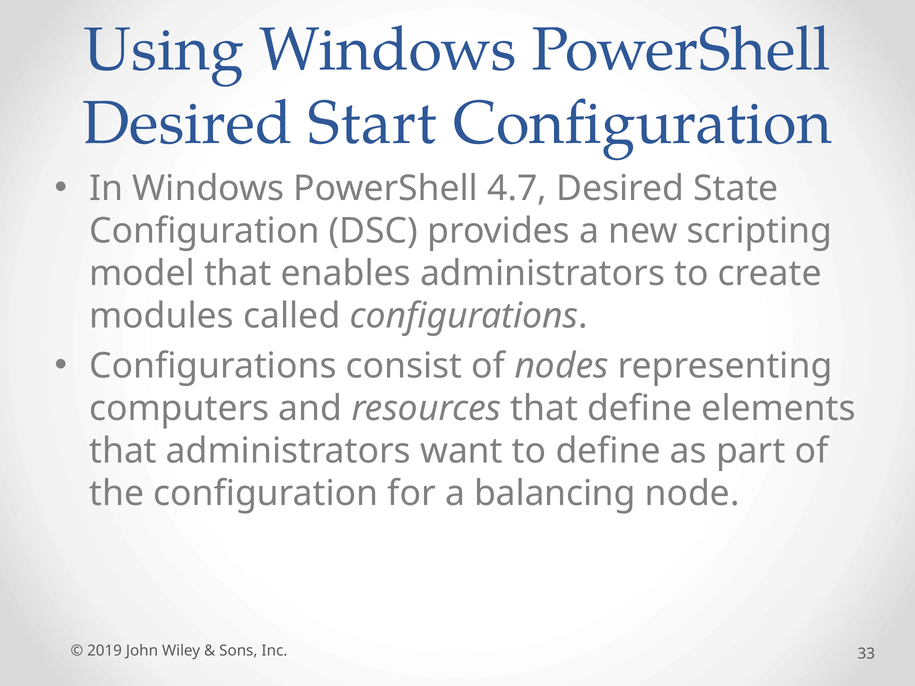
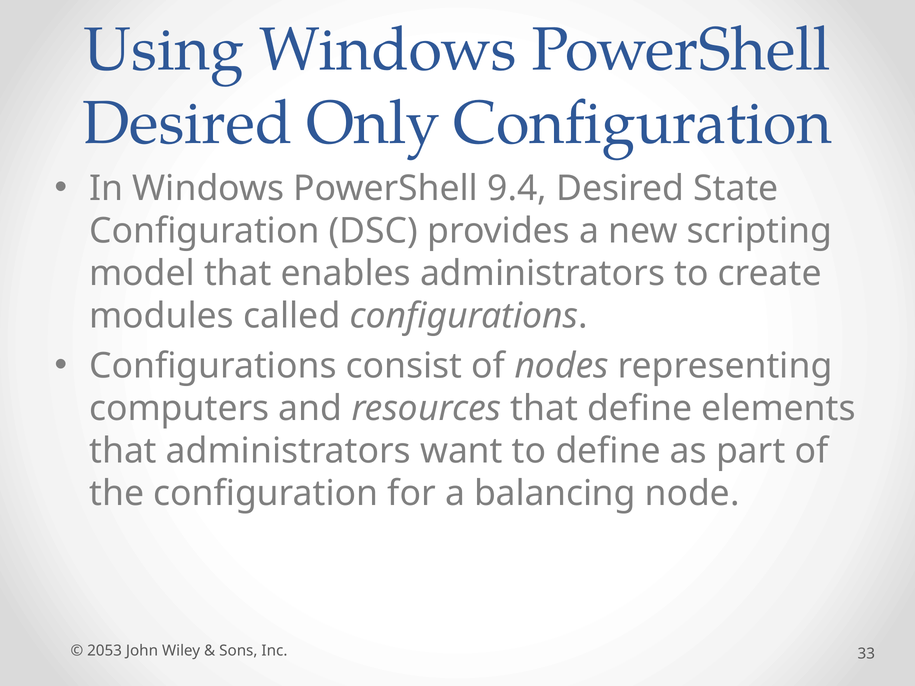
Start: Start -> Only
4.7: 4.7 -> 9.4
2019: 2019 -> 2053
